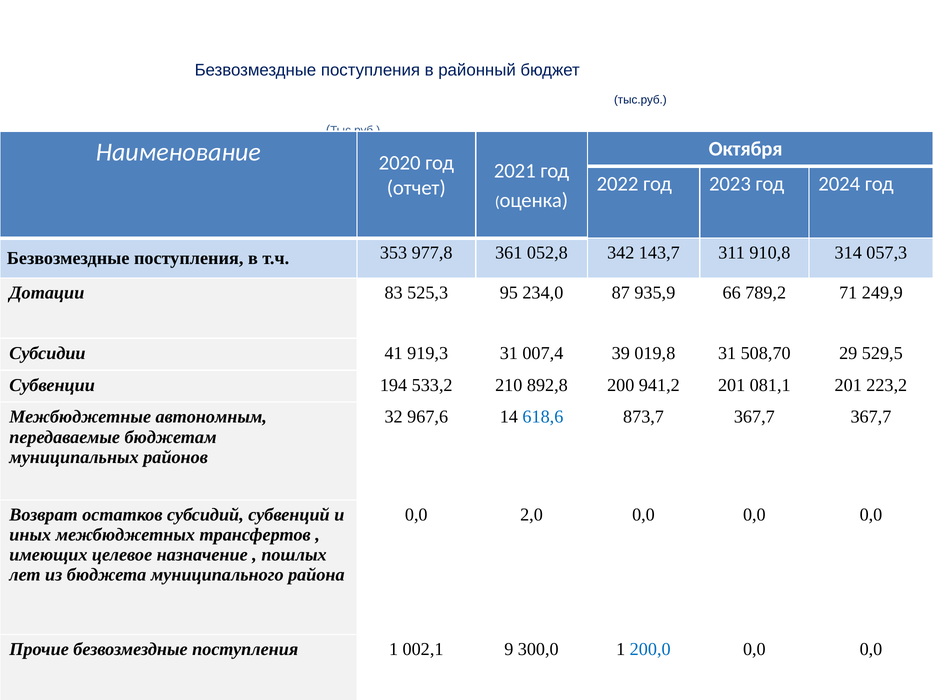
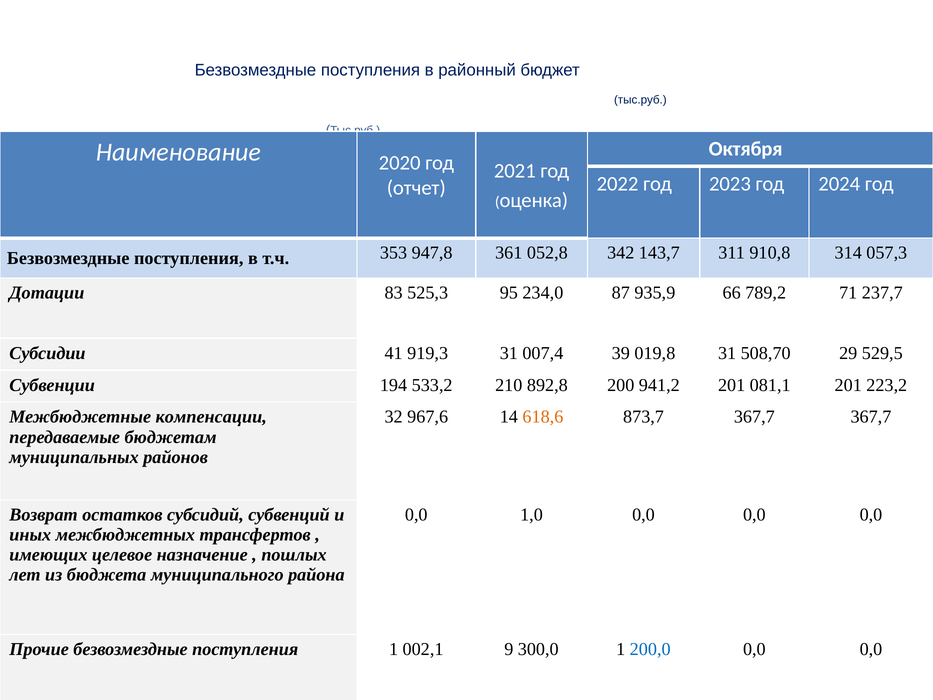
977,8: 977,8 -> 947,8
249,9: 249,9 -> 237,7
автономным: автономным -> компенсации
618,6 colour: blue -> orange
2,0: 2,0 -> 1,0
